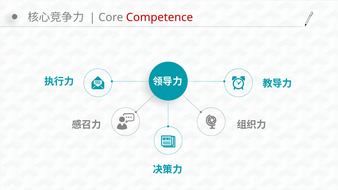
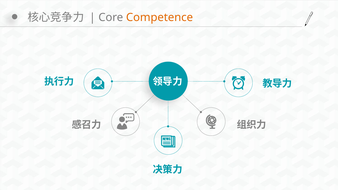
Competence colour: red -> orange
